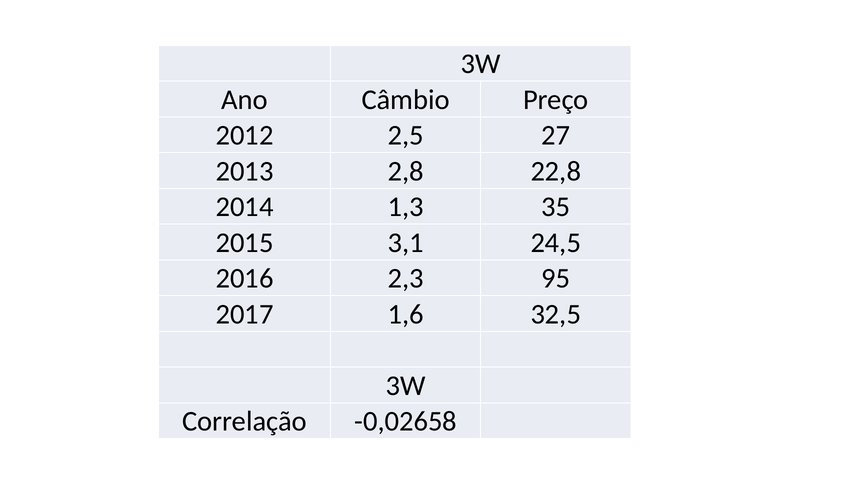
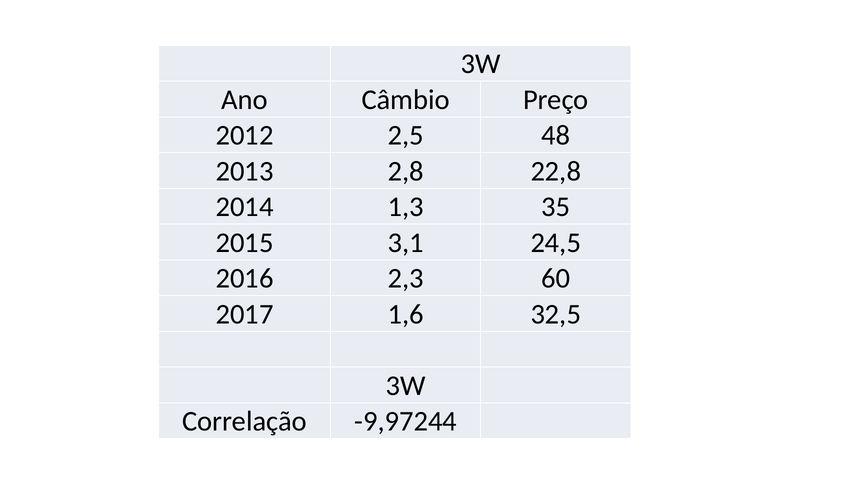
27: 27 -> 48
95: 95 -> 60
-0,02658: -0,02658 -> -9,97244
